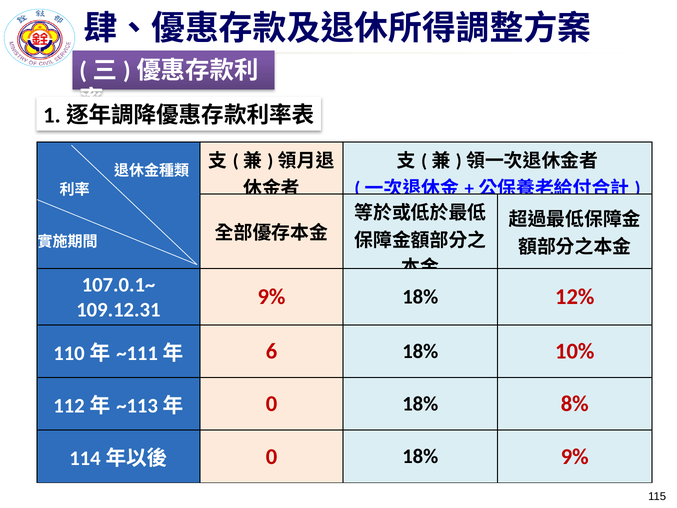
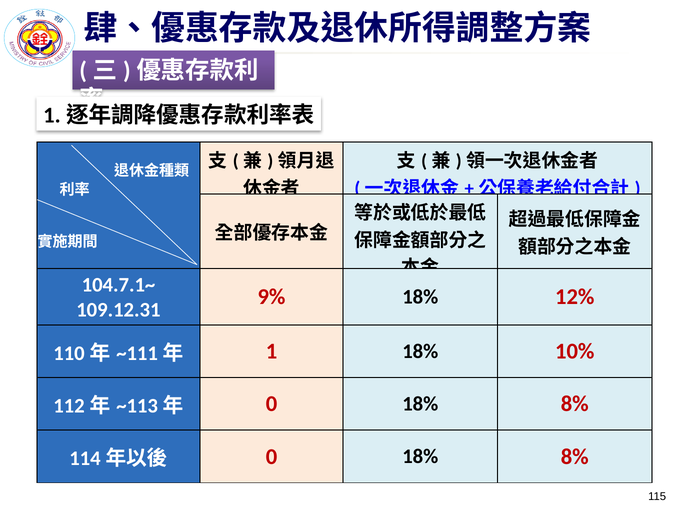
107.0.1~: 107.0.1~ -> 104.7.1~
6: 6 -> 1
9% at (575, 456): 9% -> 8%
